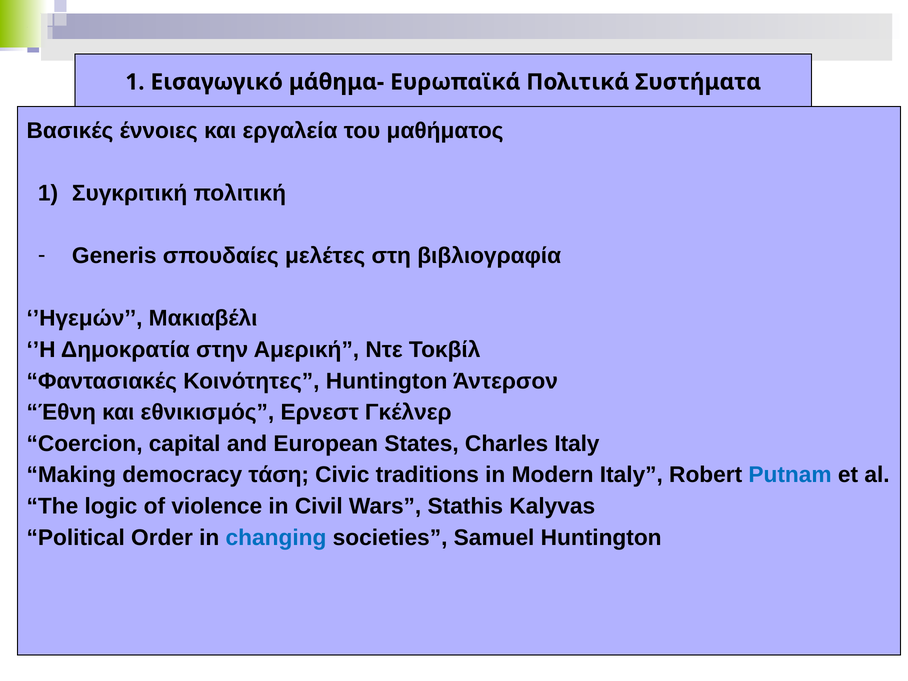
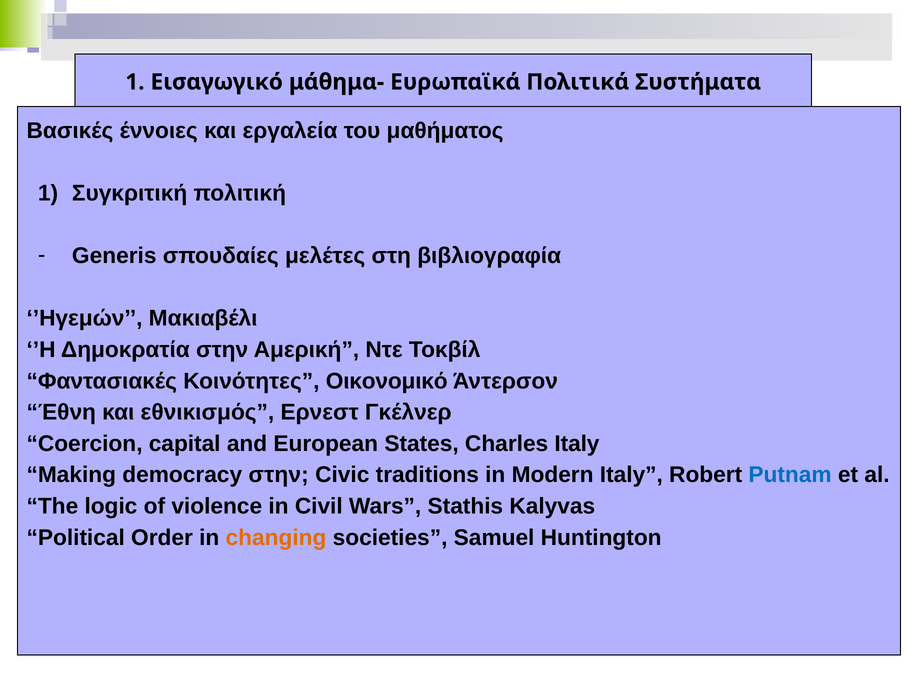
Κοινότητες Huntington: Huntington -> Οικονομικό
democracy τάση: τάση -> στην
changing colour: blue -> orange
